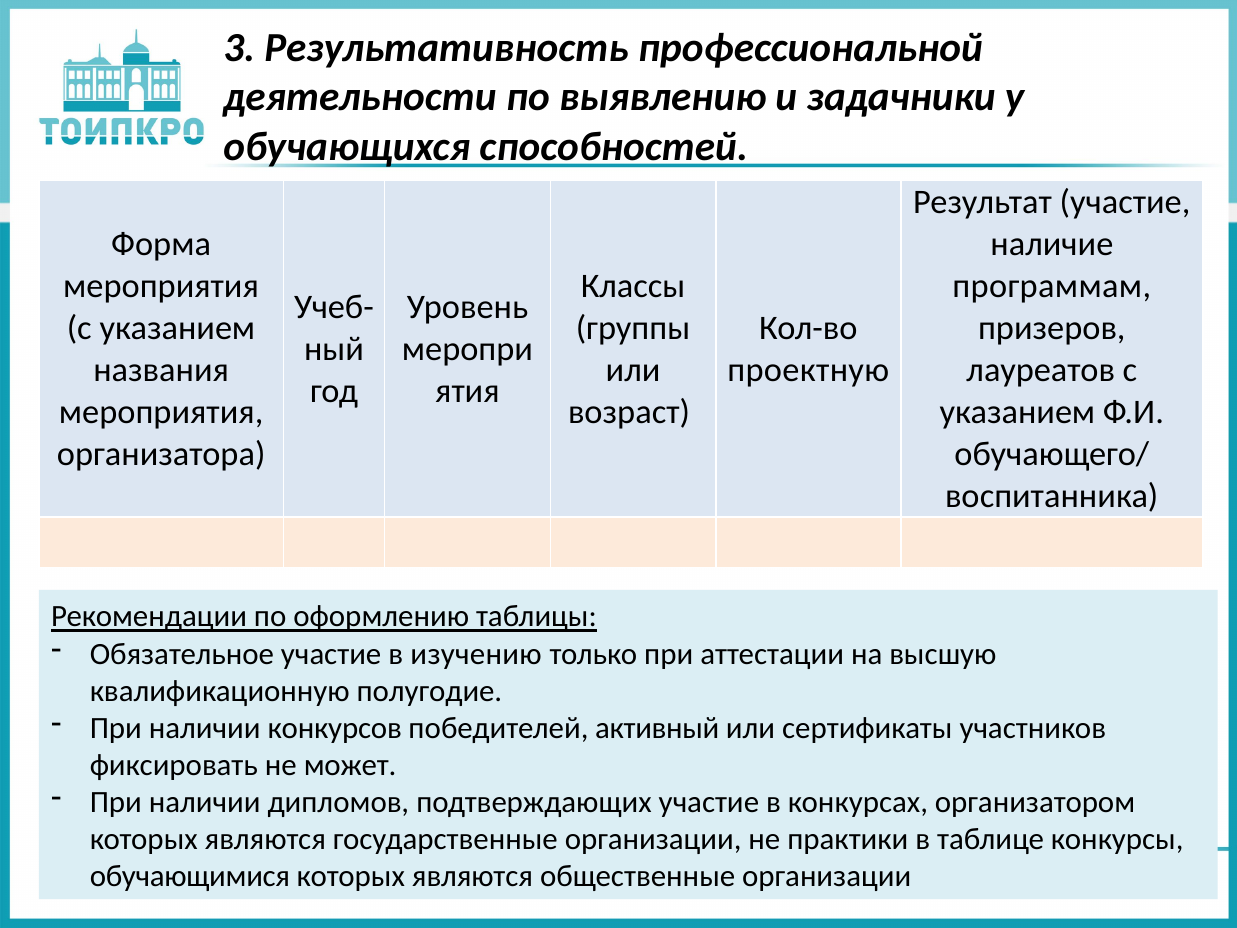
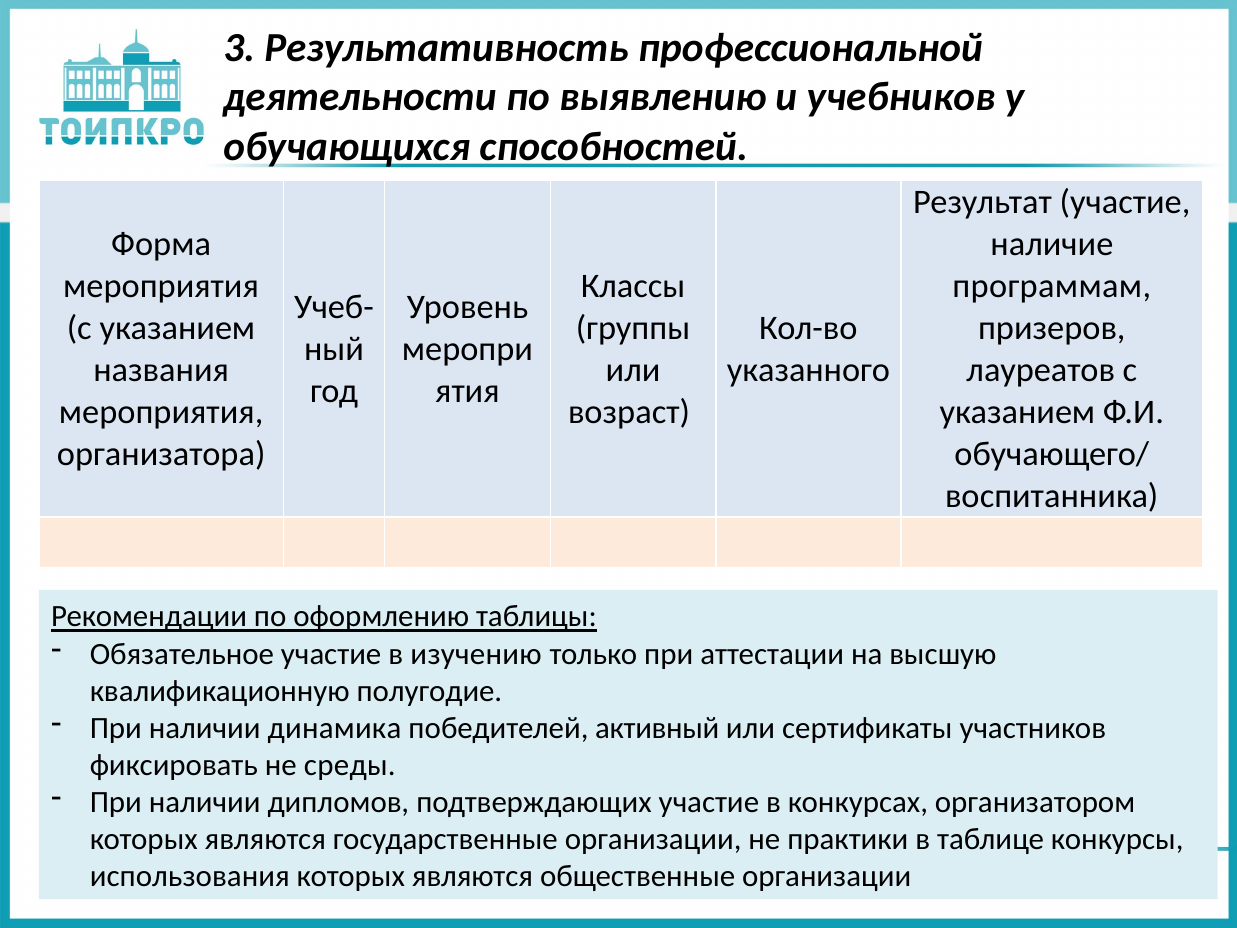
задачники: задачники -> учебников
проектную: проектную -> указанного
конкурсов: конкурсов -> динамика
может: может -> среды
обучающимися: обучающимися -> использования
